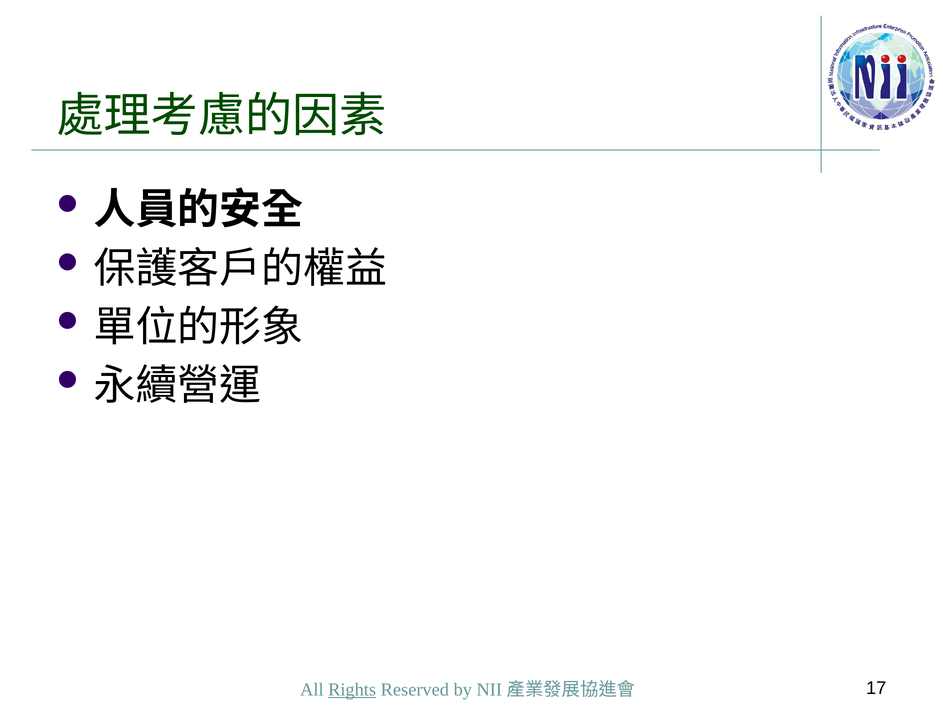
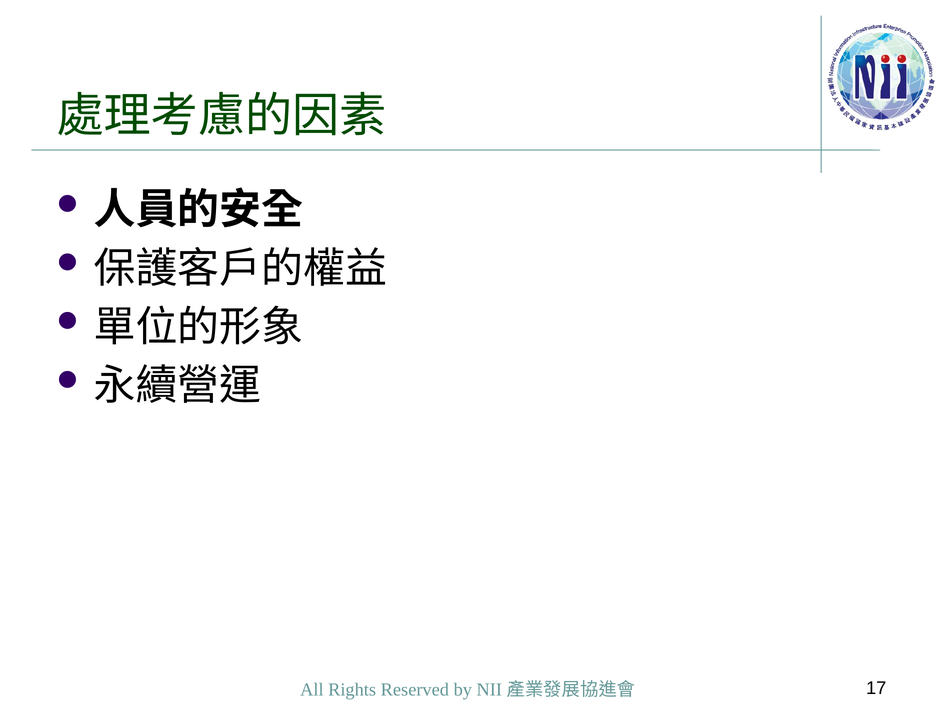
Rights underline: present -> none
